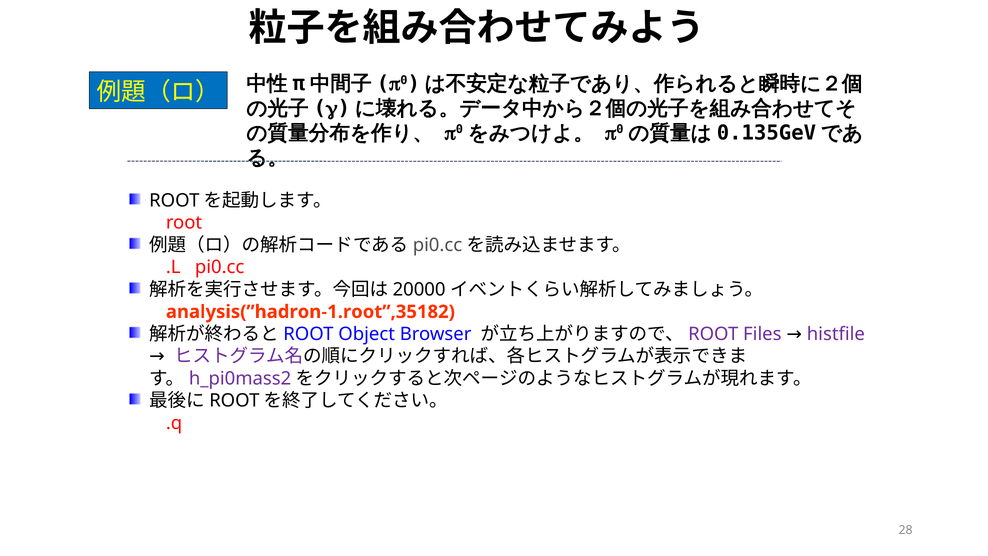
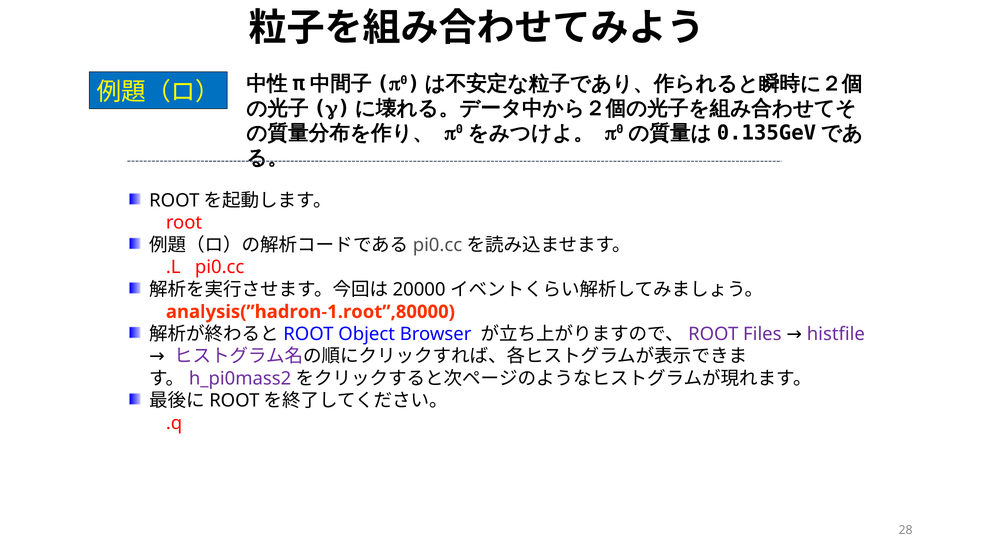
analysis(”hadron-1.root”,35182: analysis(”hadron-1.root”,35182 -> analysis(”hadron-1.root”,80000
